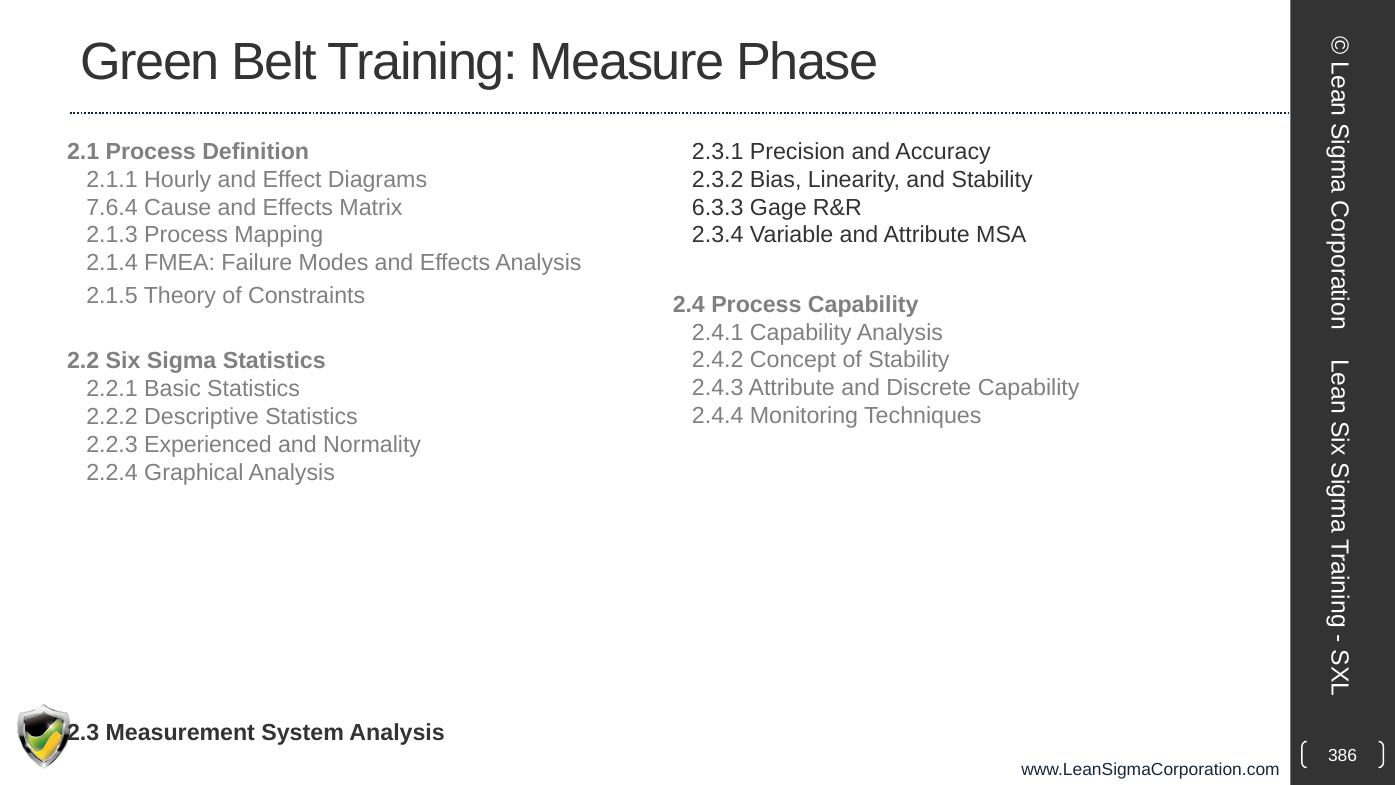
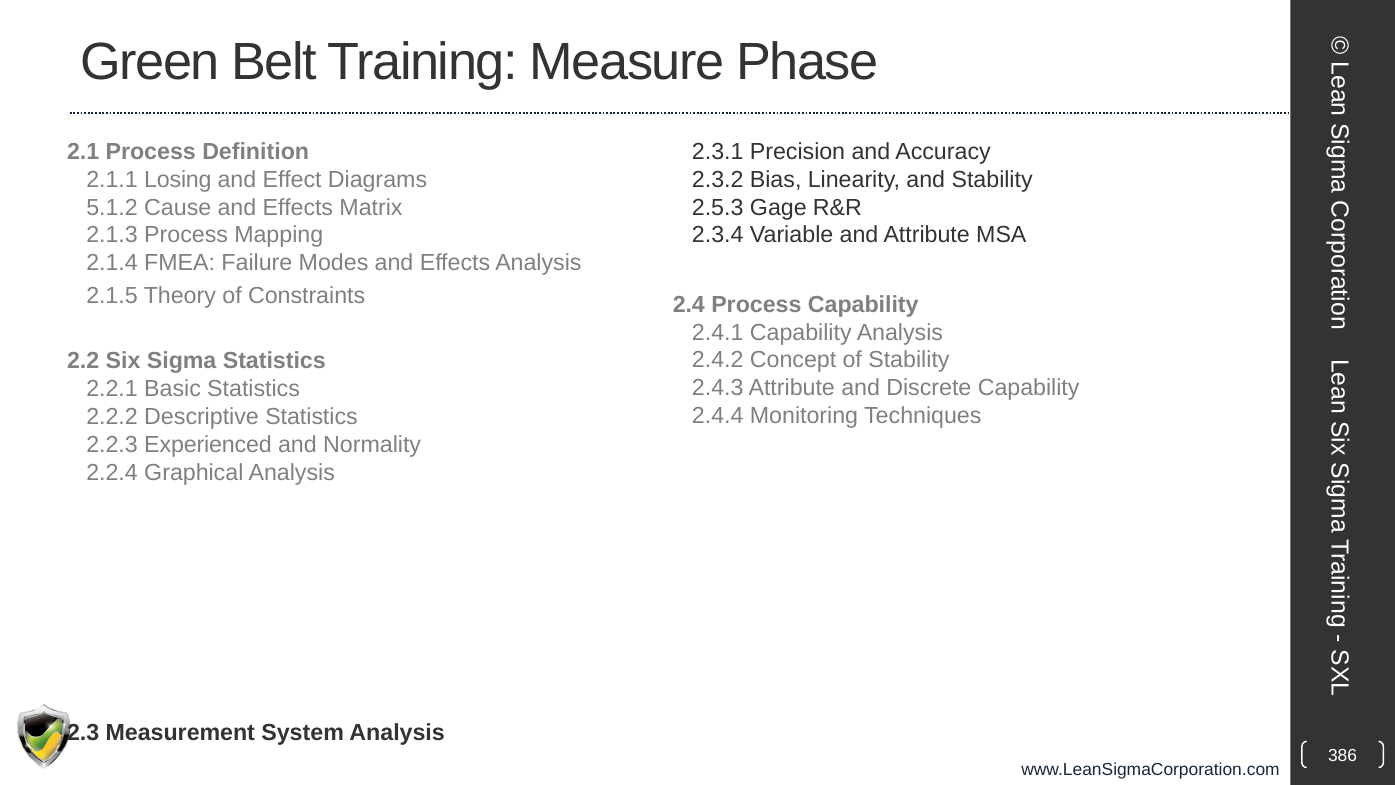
Hourly: Hourly -> Losing
7.6.4: 7.6.4 -> 5.1.2
6.3.3: 6.3.3 -> 2.5.3
